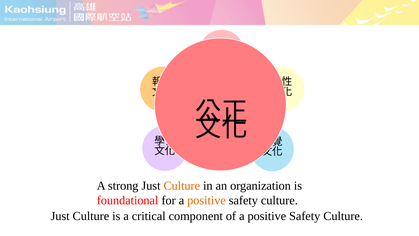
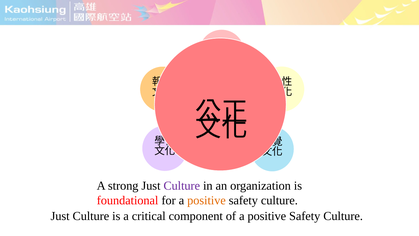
Culture at (182, 186) colour: orange -> purple
